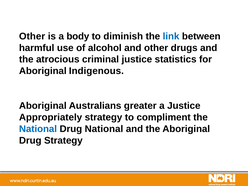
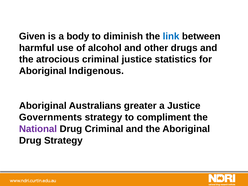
Other at (32, 36): Other -> Given
Appropriately: Appropriately -> Governments
National at (38, 129) colour: blue -> purple
Drug National: National -> Criminal
